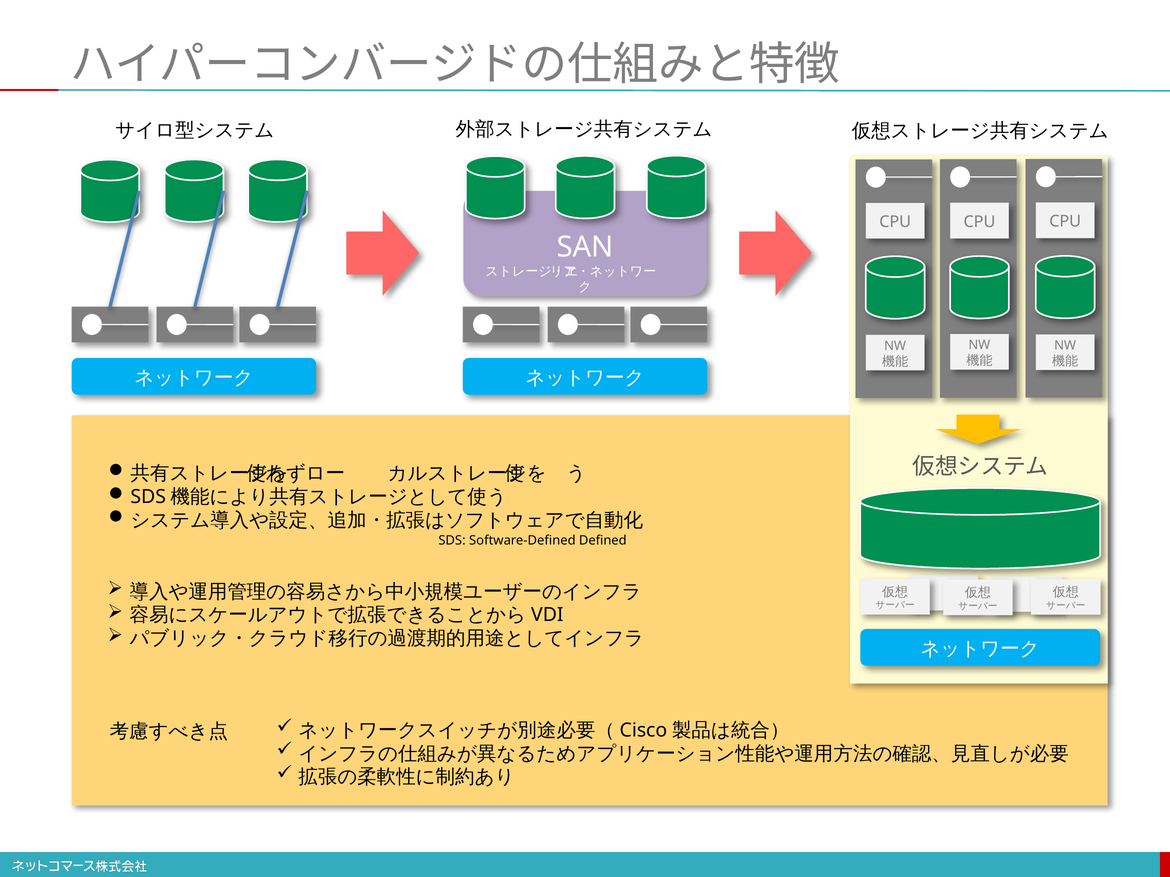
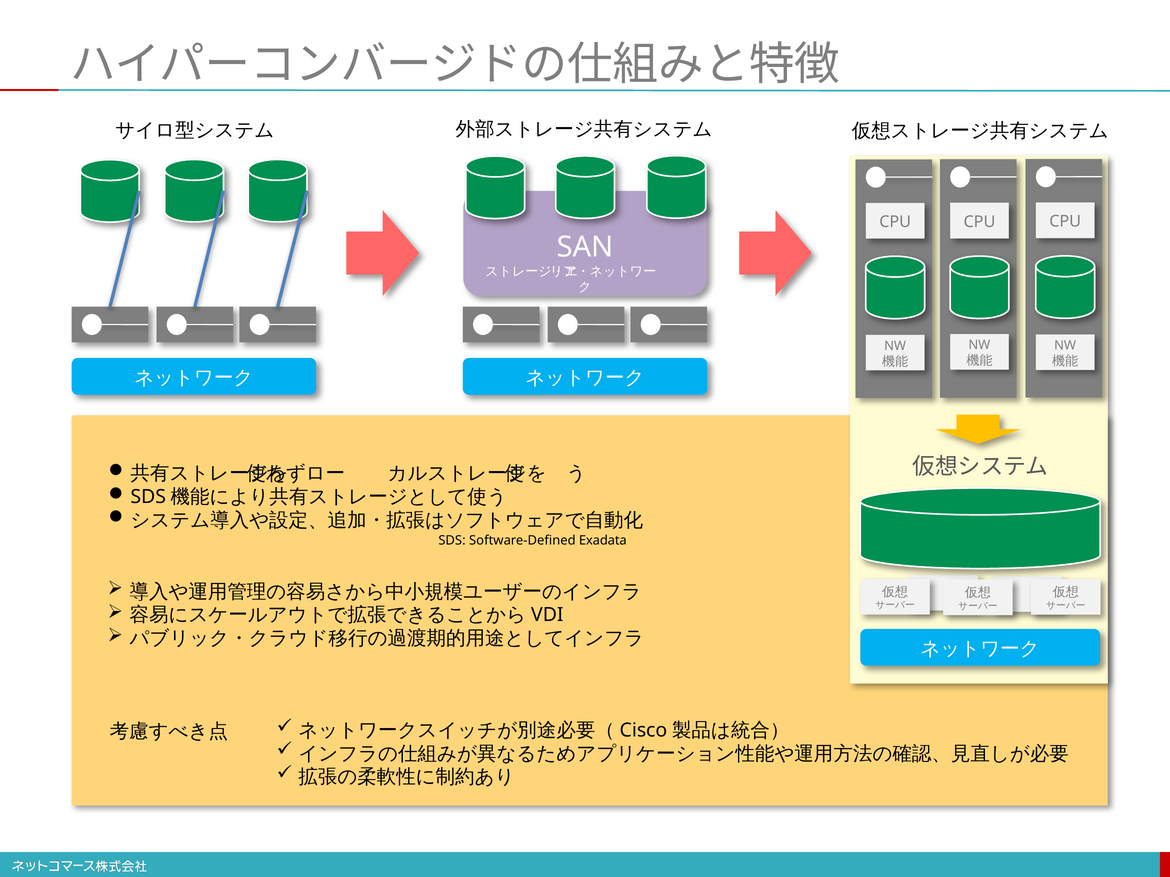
Defined: Defined -> Exadata
